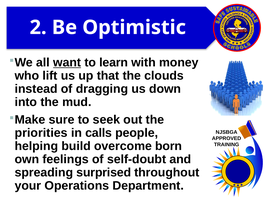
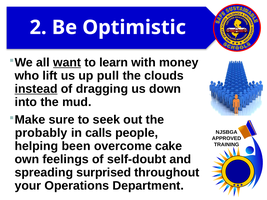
that: that -> pull
instead underline: none -> present
priorities: priorities -> probably
build: build -> been
born: born -> cake
